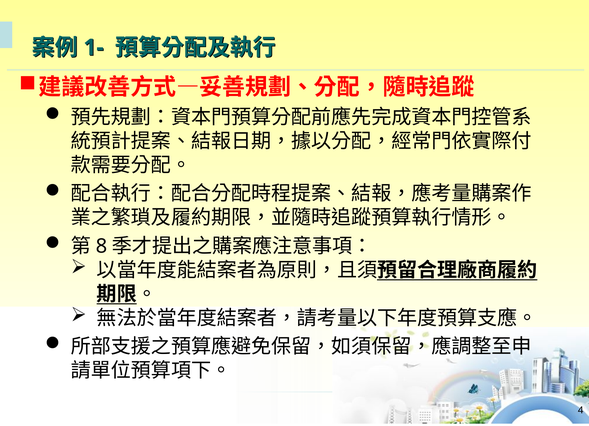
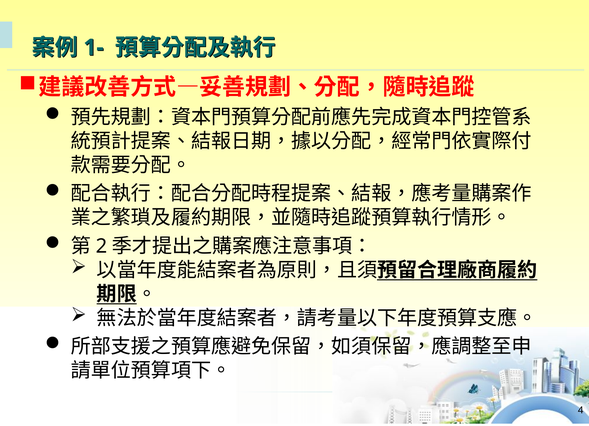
8: 8 -> 2
